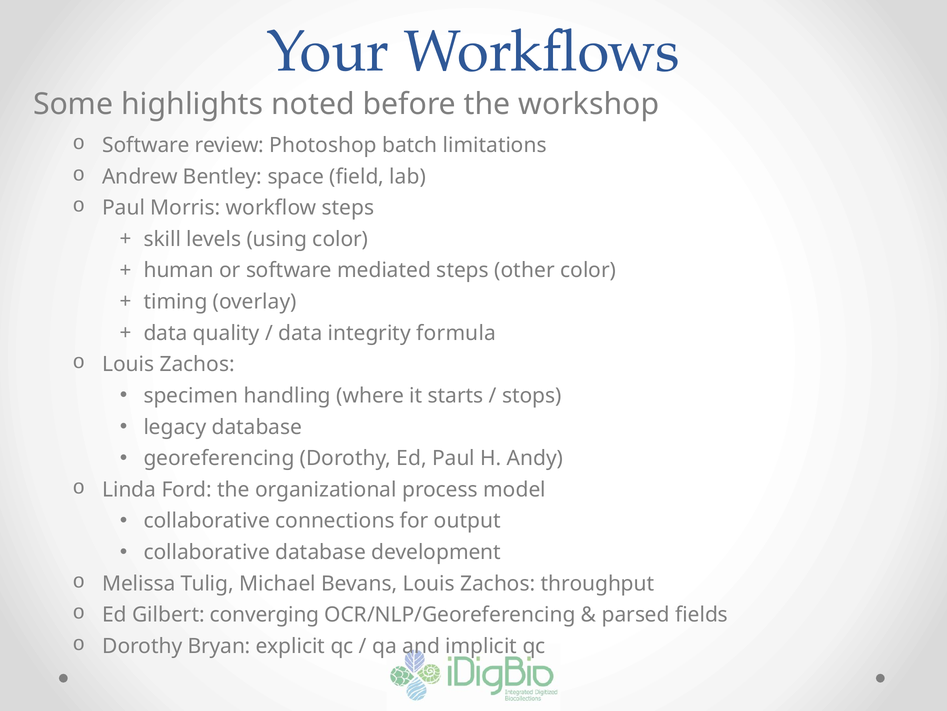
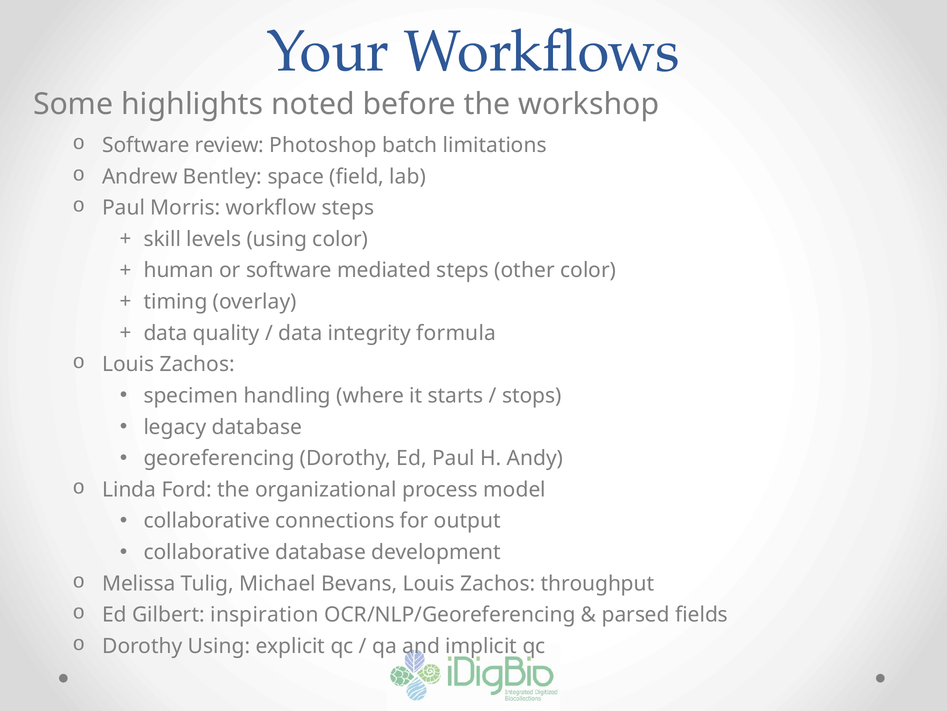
converging: converging -> inspiration
Dorothy Bryan: Bryan -> Using
